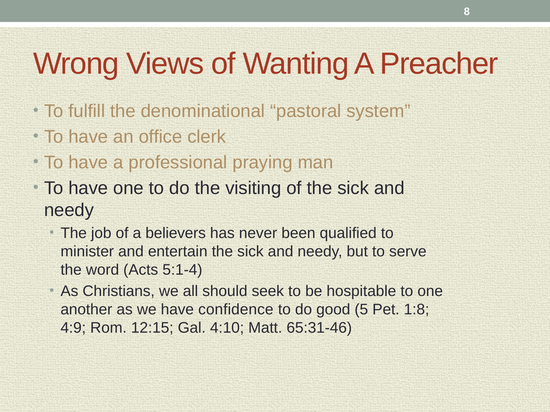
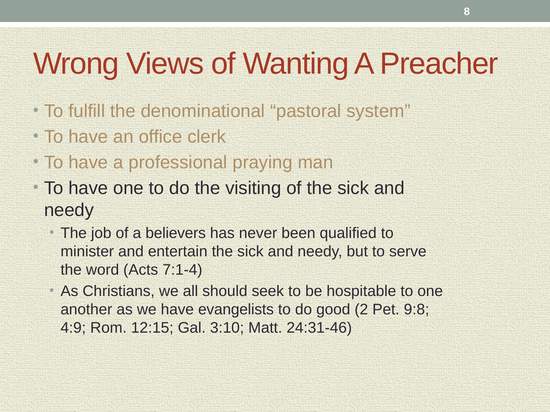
5:1-4: 5:1-4 -> 7:1-4
confidence: confidence -> evangelists
5: 5 -> 2
1:8: 1:8 -> 9:8
4:10: 4:10 -> 3:10
65:31-46: 65:31-46 -> 24:31-46
